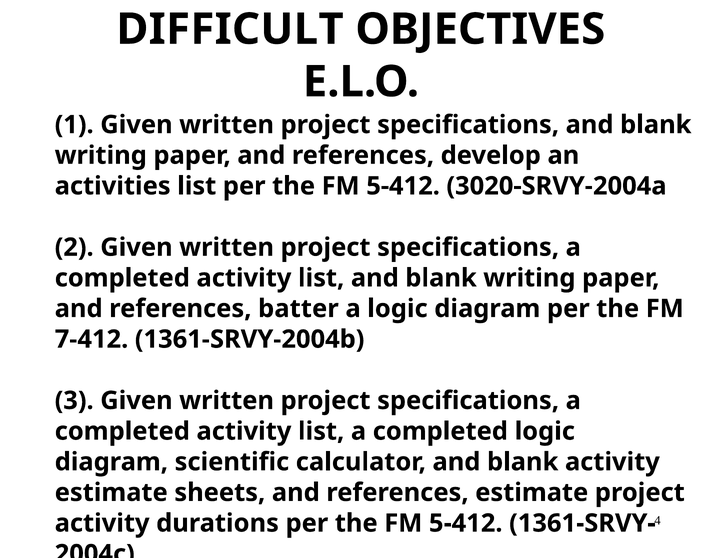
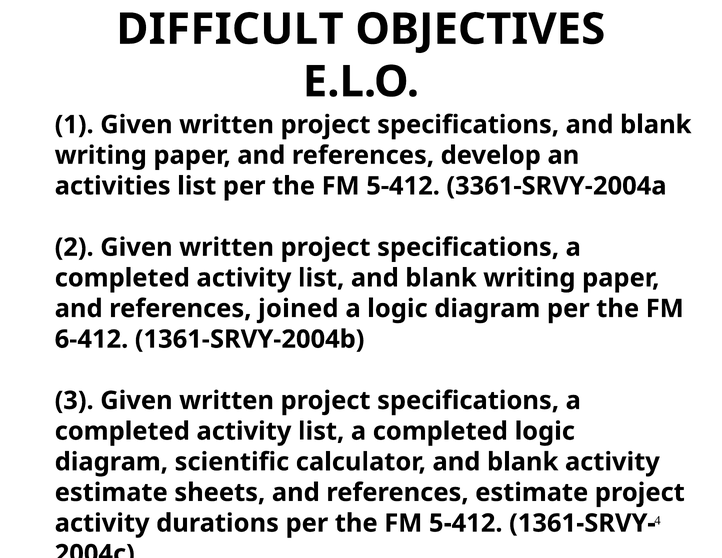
3020-SRVY-2004a: 3020-SRVY-2004a -> 3361-SRVY-2004a
batter: batter -> joined
7-412: 7-412 -> 6-412
